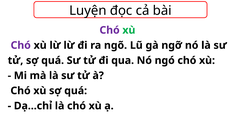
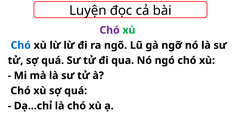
Chó at (21, 45) colour: purple -> blue
